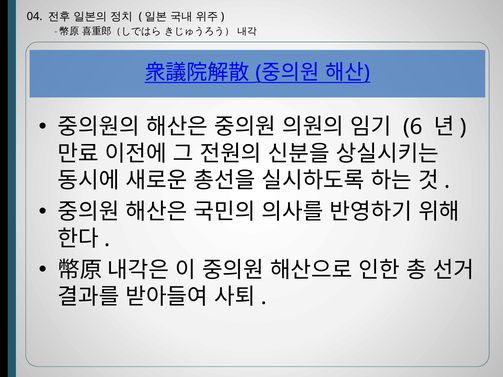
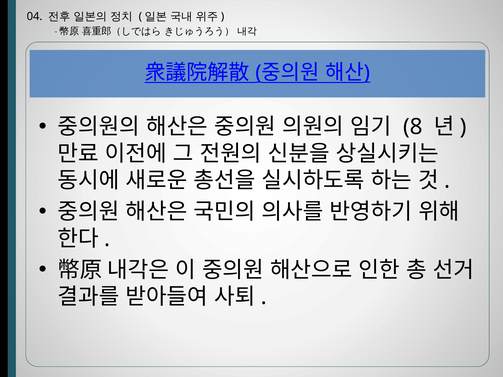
6: 6 -> 8
